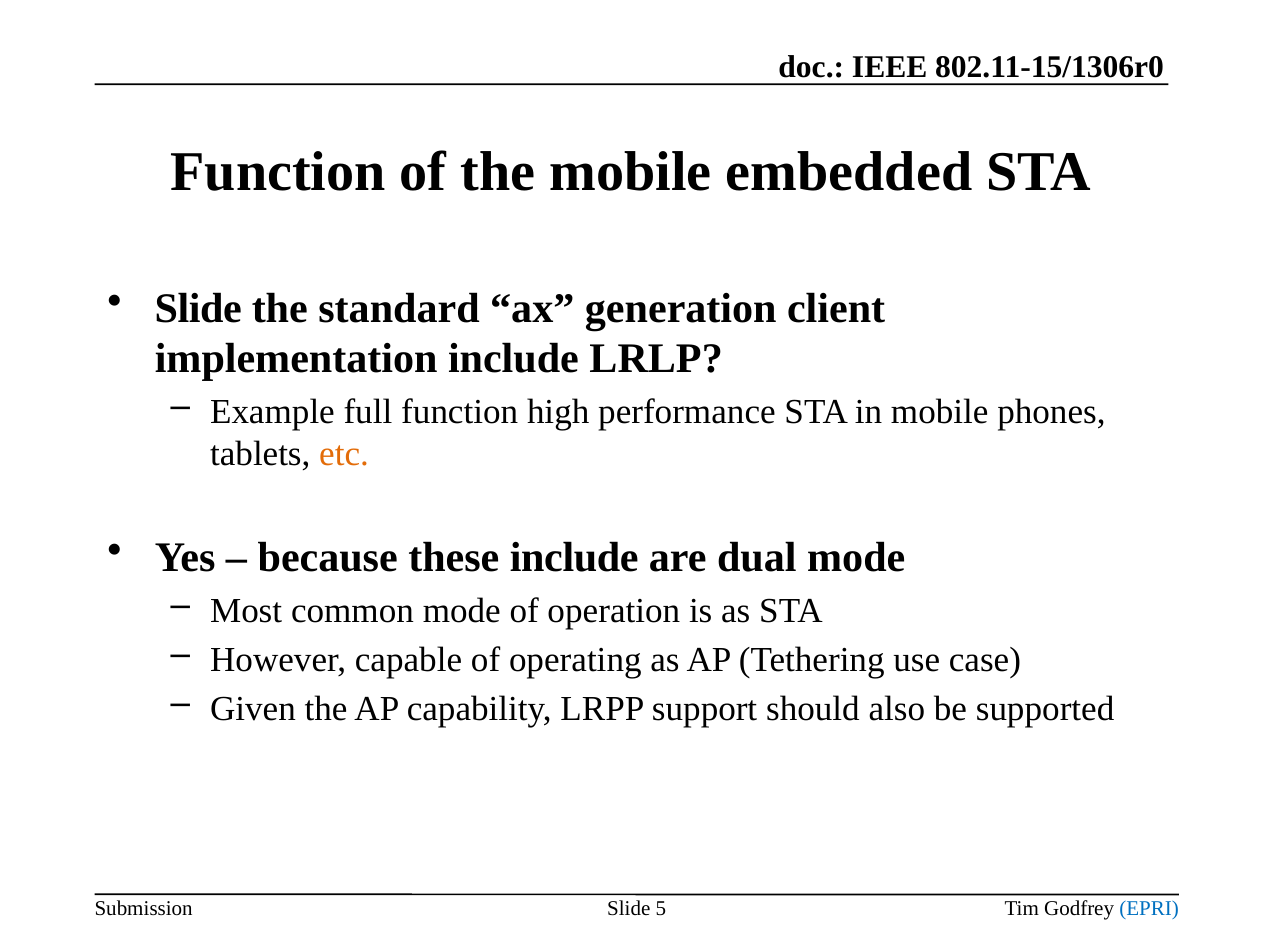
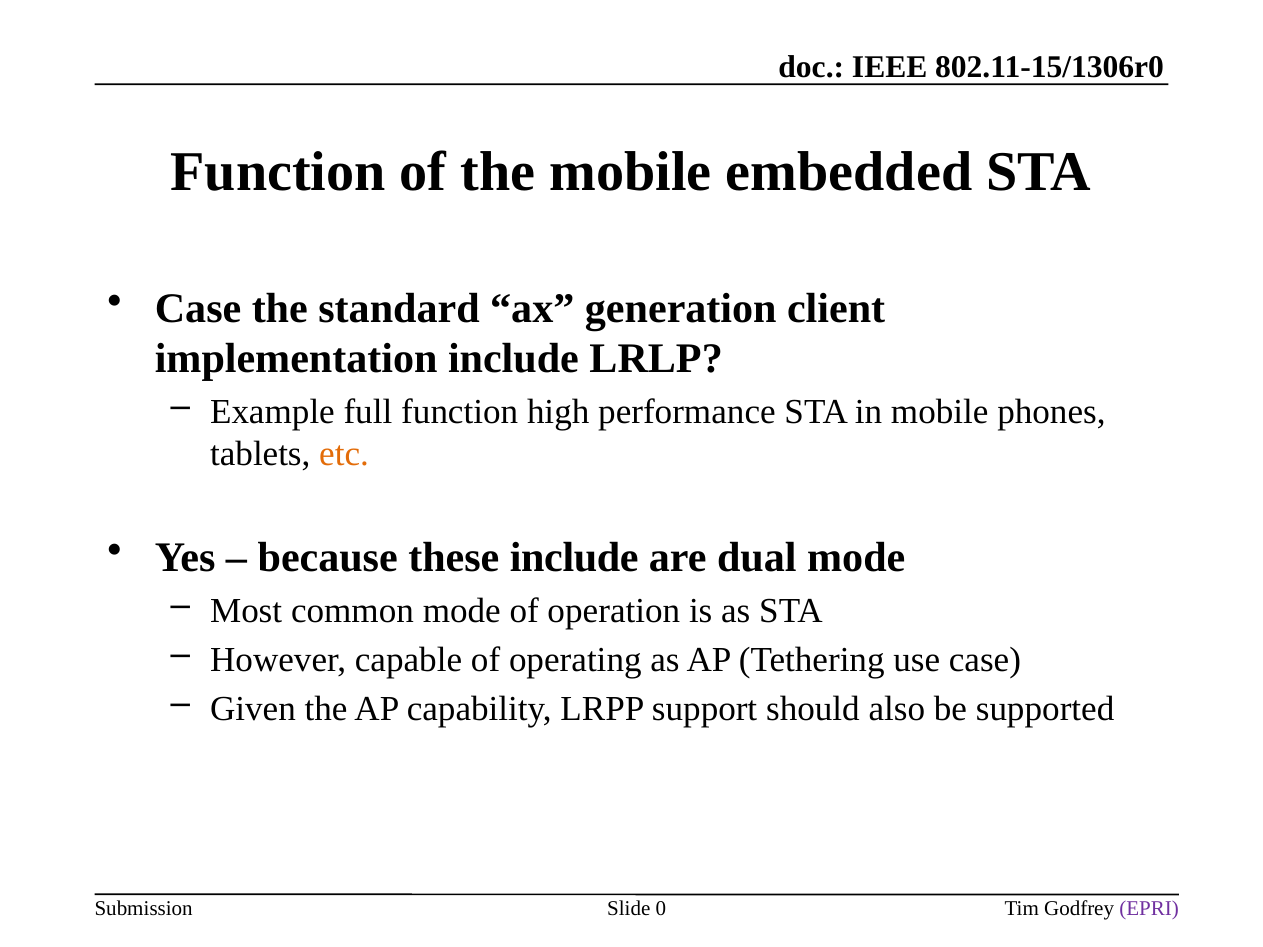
Slide at (198, 308): Slide -> Case
5: 5 -> 0
EPRI colour: blue -> purple
